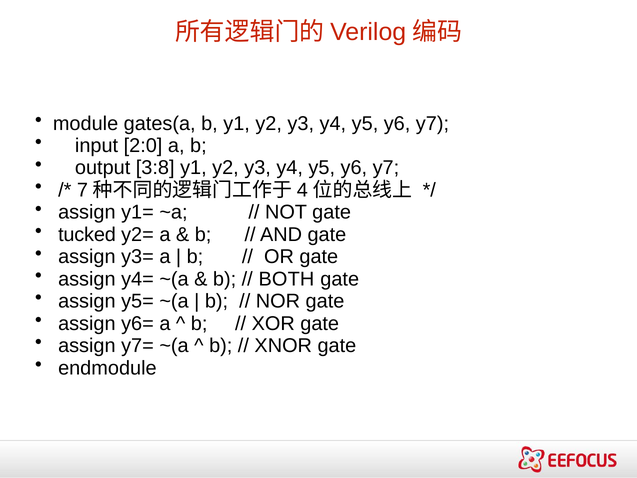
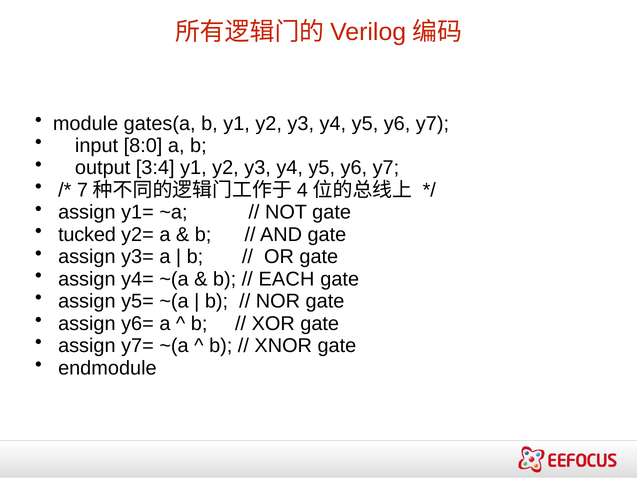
2:0: 2:0 -> 8:0
3:8: 3:8 -> 3:4
BOTH: BOTH -> EACH
